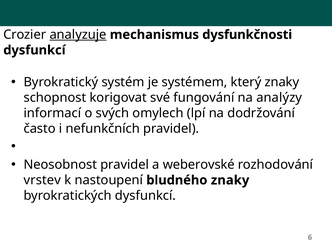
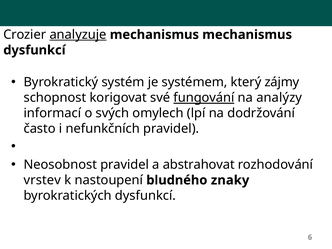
mechanismus dysfunkčnosti: dysfunkčnosti -> mechanismus
který znaky: znaky -> zájmy
fungování underline: none -> present
weberovské: weberovské -> abstrahovat
